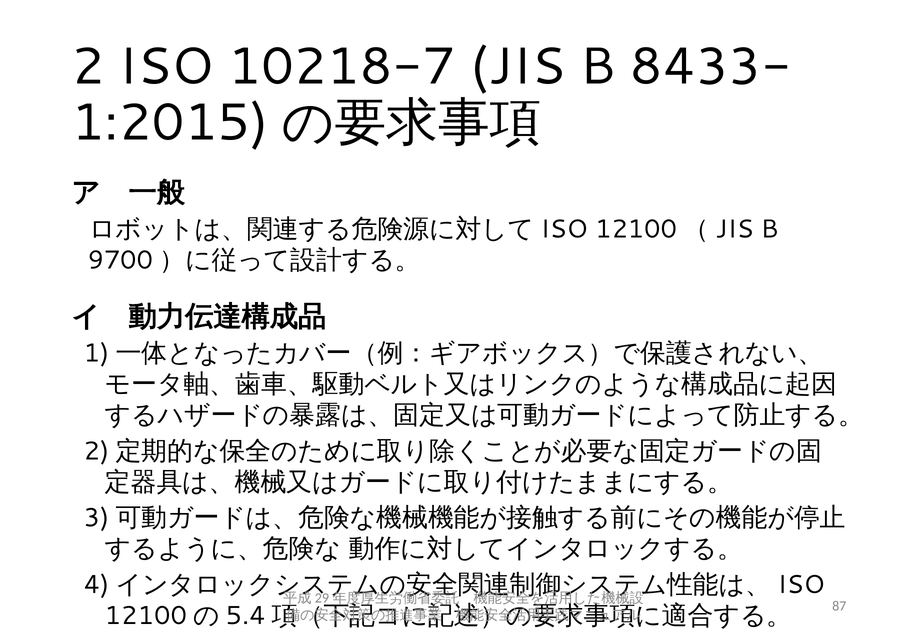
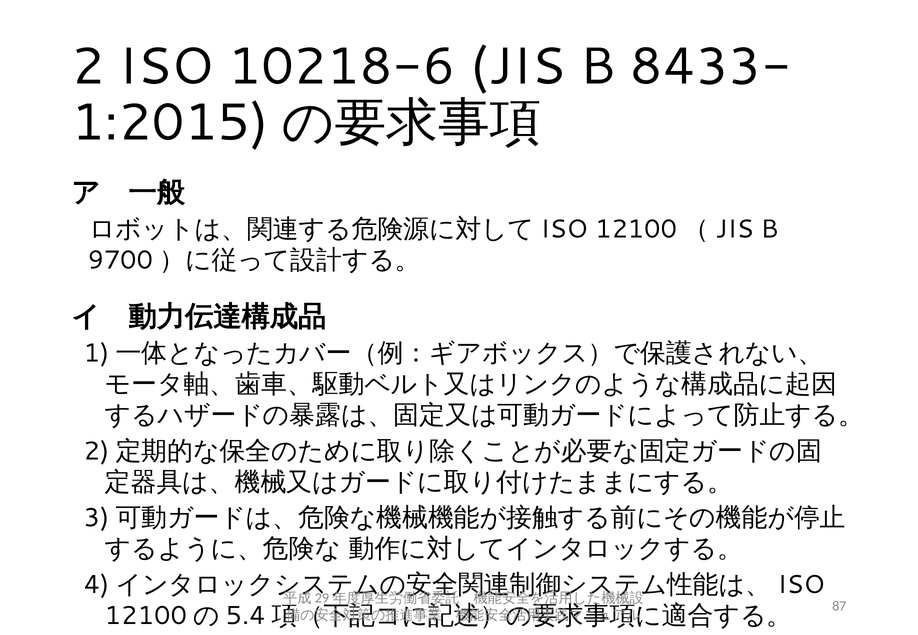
10218-7: 10218-7 -> 10218-6
